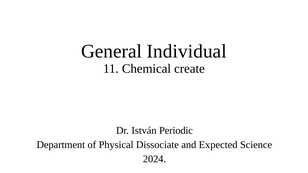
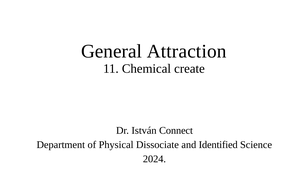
Individual: Individual -> Attraction
Periodic: Periodic -> Connect
Expected: Expected -> Identified
